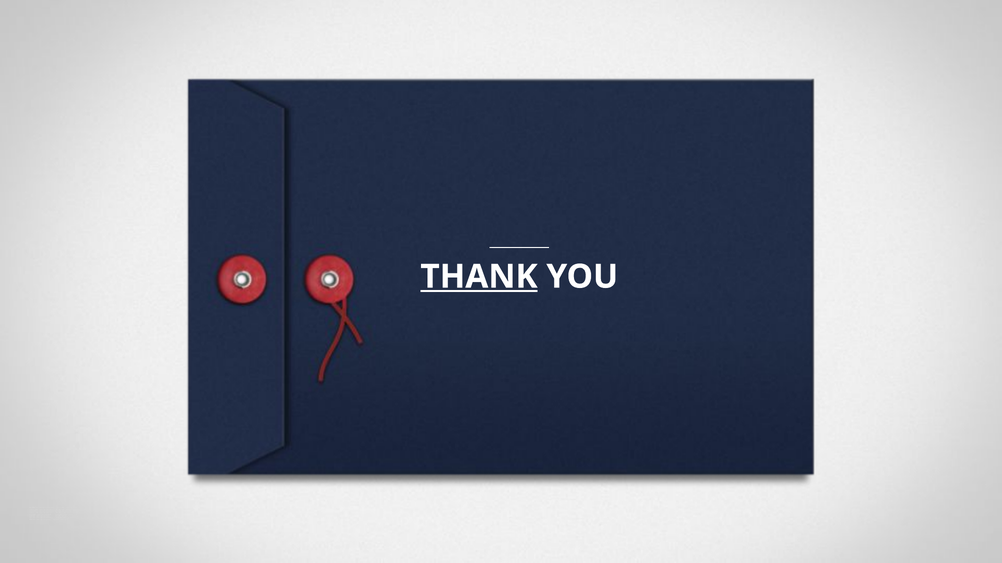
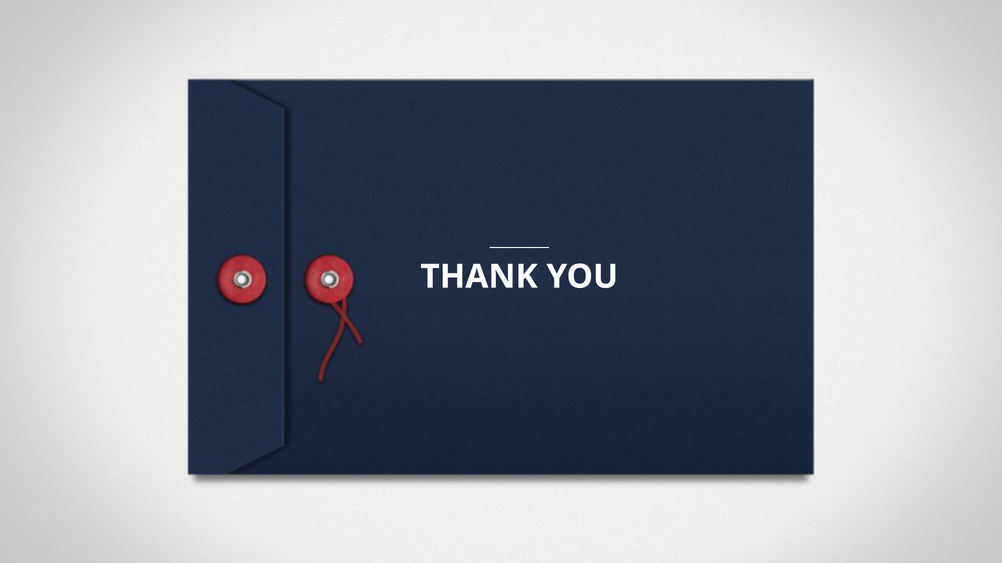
THANK underline: present -> none
